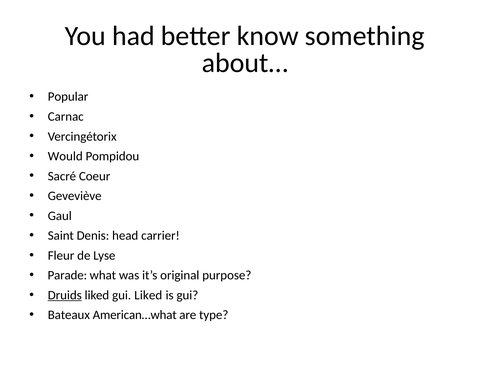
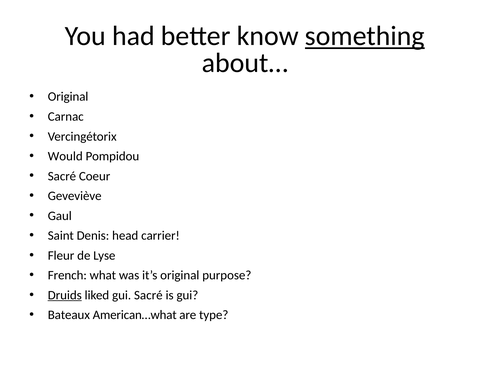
something underline: none -> present
Popular at (68, 97): Popular -> Original
Parade: Parade -> French
gui Liked: Liked -> Sacré
